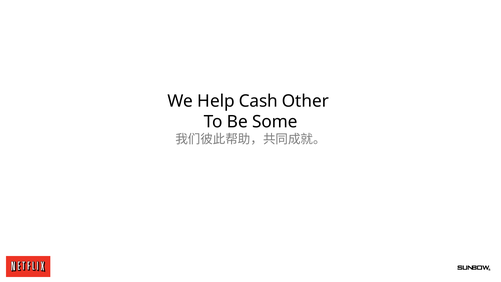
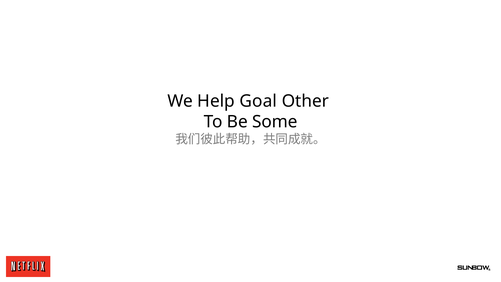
Cash: Cash -> Goal
